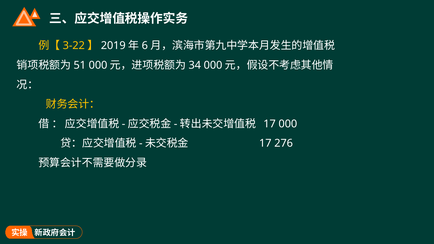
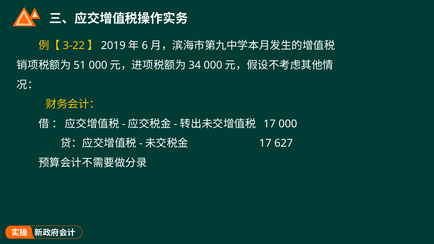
276: 276 -> 627
